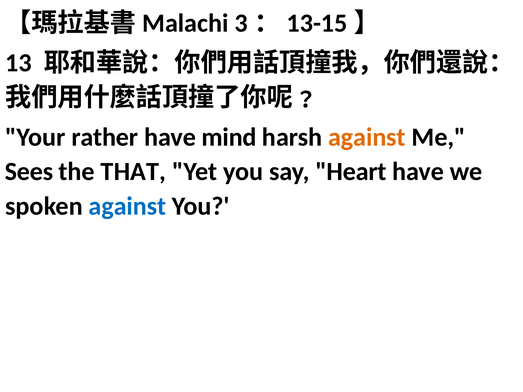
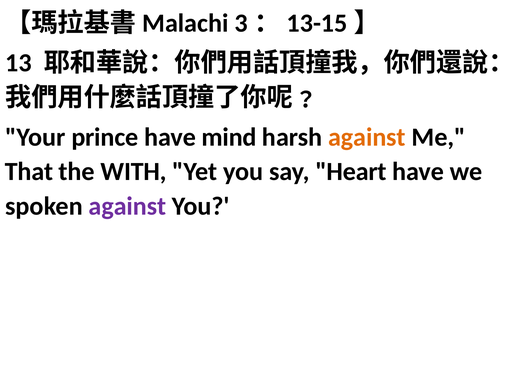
rather: rather -> prince
Sees: Sees -> That
THAT: THAT -> WITH
against at (127, 206) colour: blue -> purple
